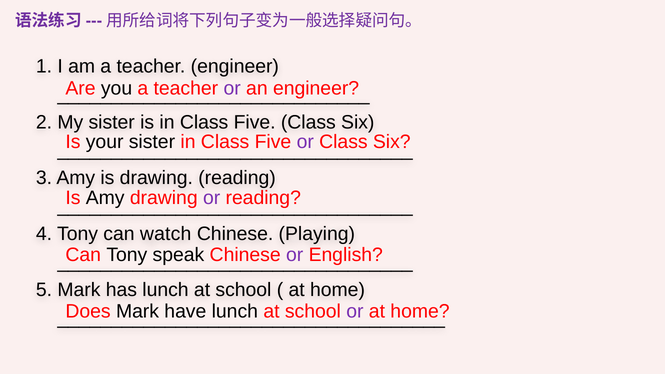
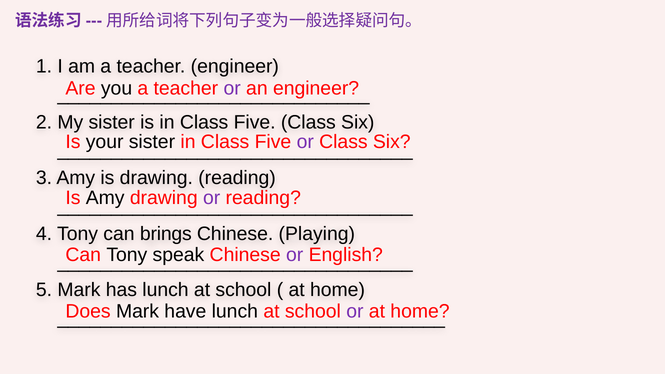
watch: watch -> brings
